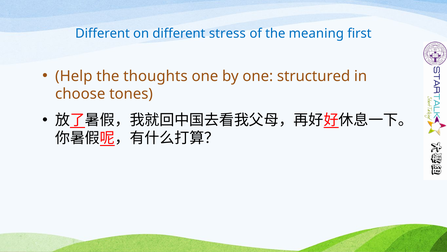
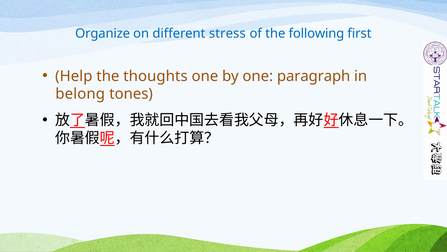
Different at (103, 33): Different -> Organize
meaning: meaning -> following
structured: structured -> paragraph
choose: choose -> belong
